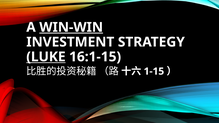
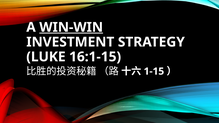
LUKE underline: present -> none
